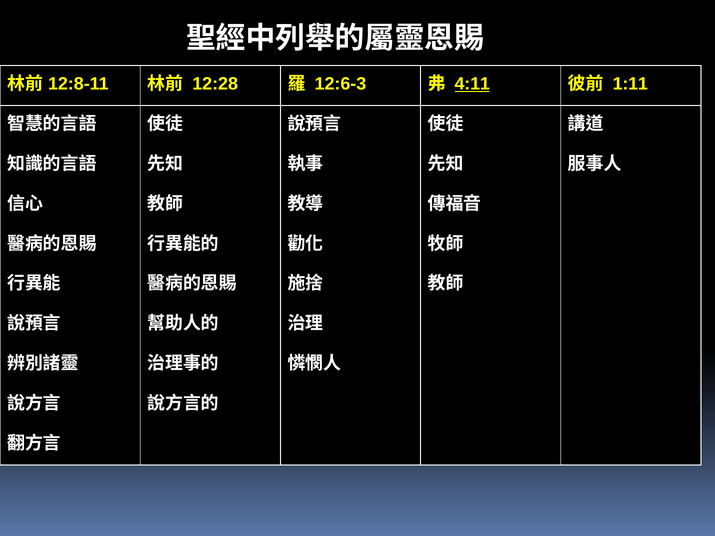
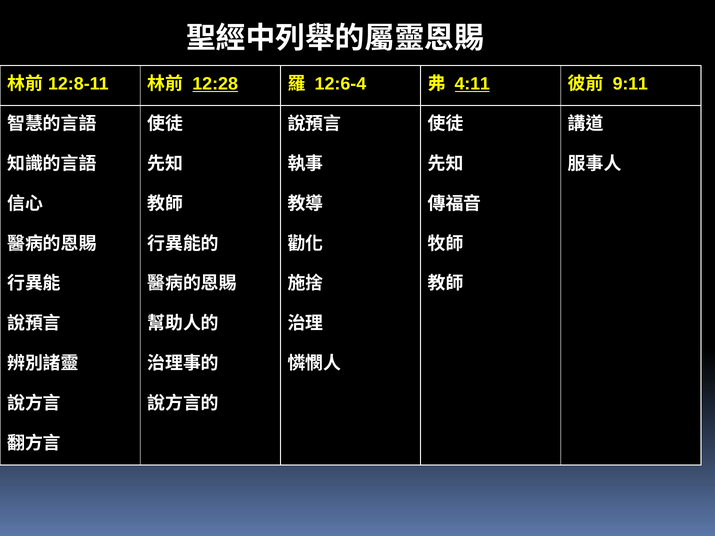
12:28 underline: none -> present
12:6-3: 12:6-3 -> 12:6-4
1:11: 1:11 -> 9:11
